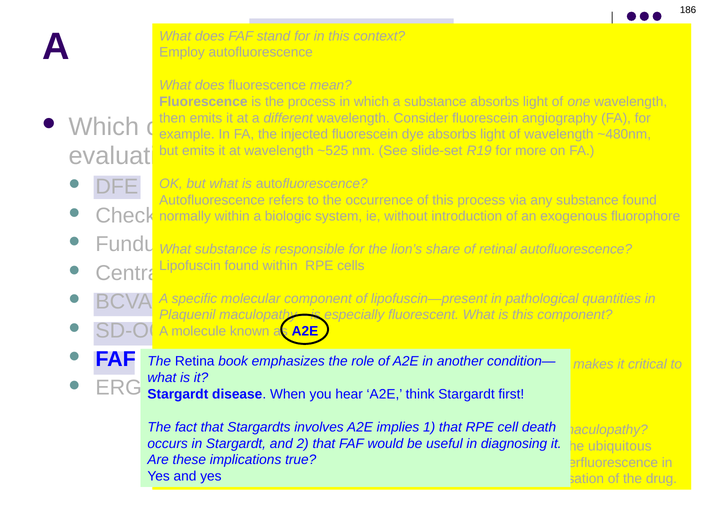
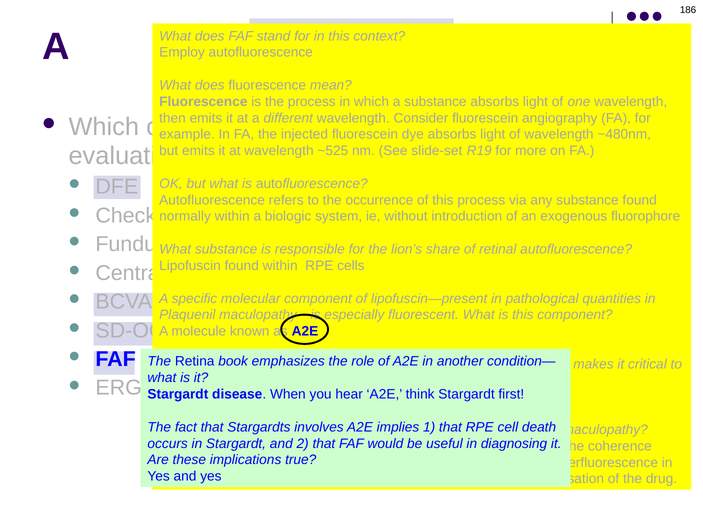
ubiquitous: ubiquitous -> coherence
